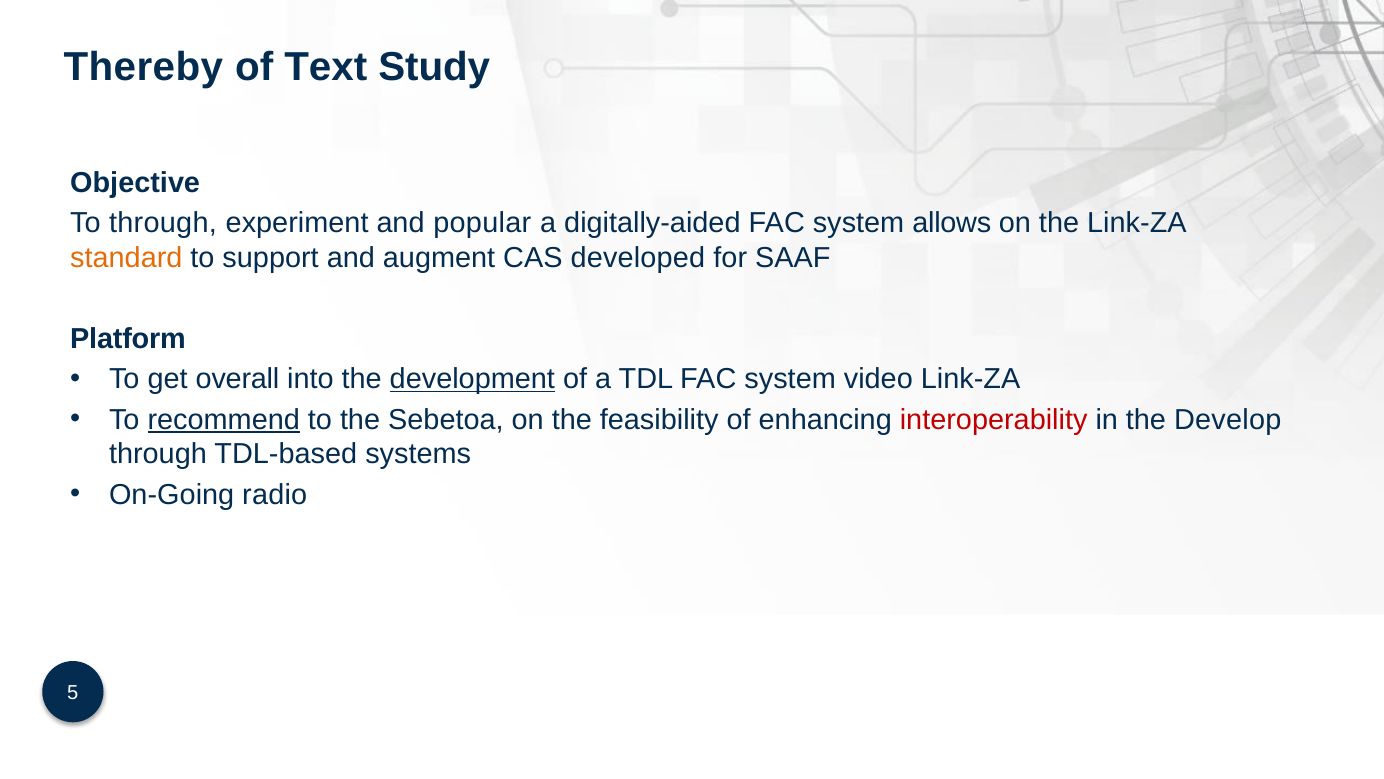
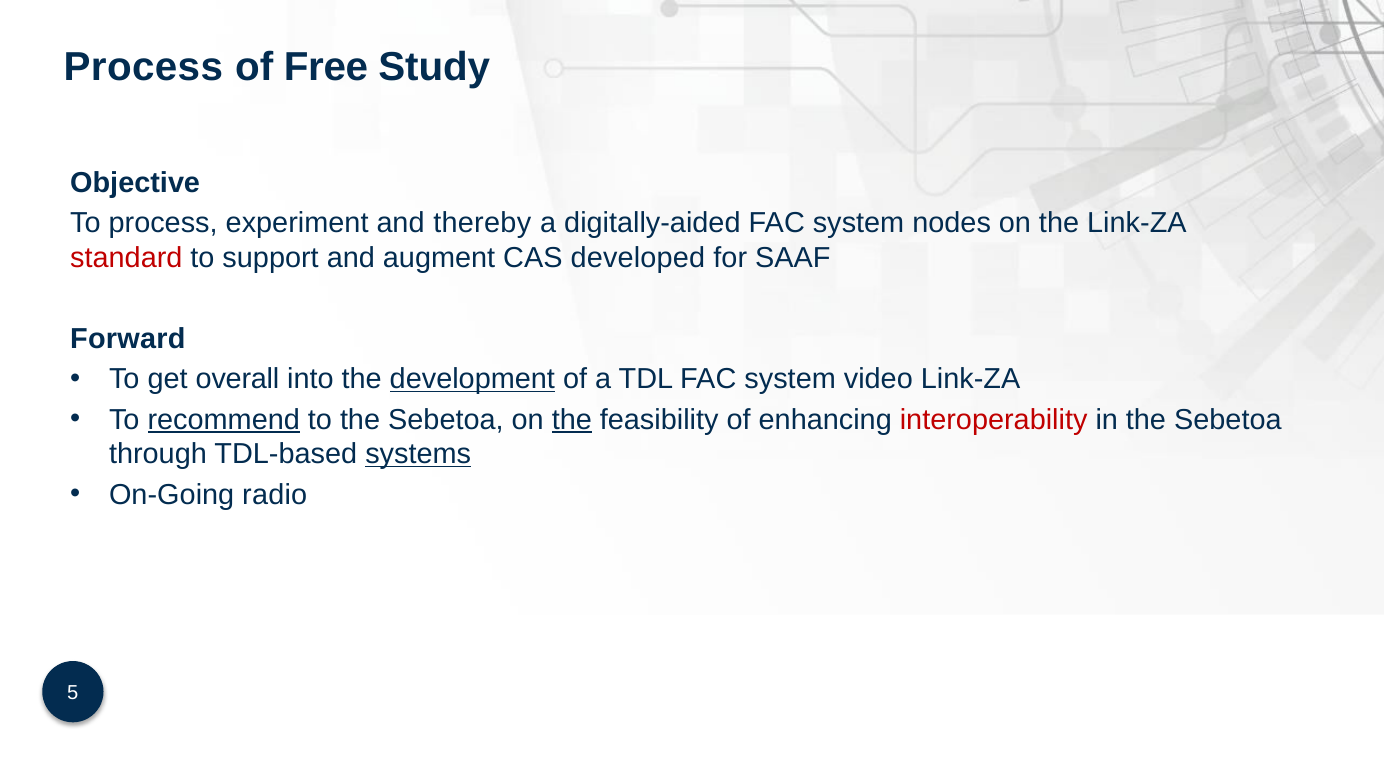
Thereby at (143, 67): Thereby -> Process
Text: Text -> Free
To through: through -> process
popular: popular -> thereby
allows: allows -> nodes
standard colour: orange -> red
Platform: Platform -> Forward
the at (572, 419) underline: none -> present
in the Develop: Develop -> Sebetoa
systems underline: none -> present
